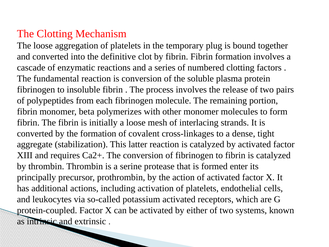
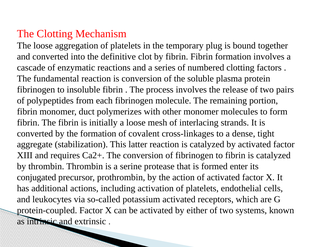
beta: beta -> duct
principally: principally -> conjugated
